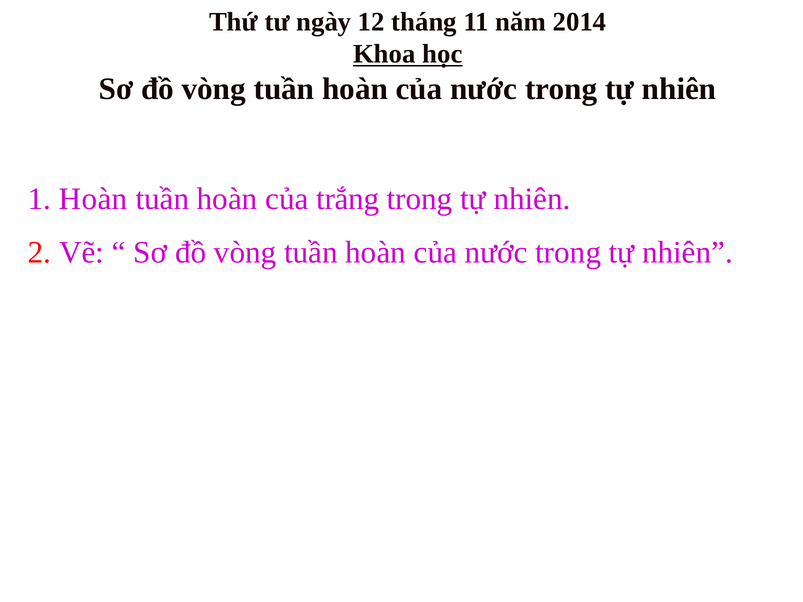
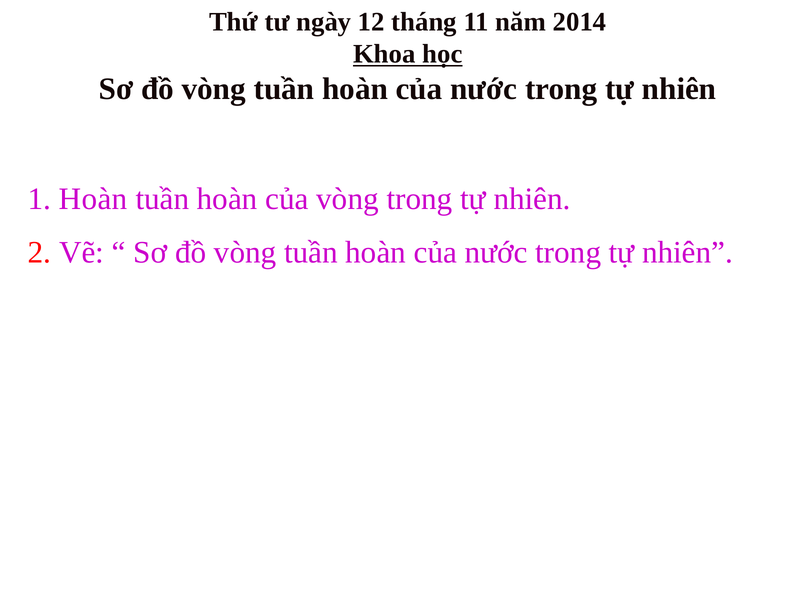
của trắng: trắng -> vòng
